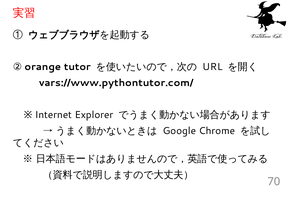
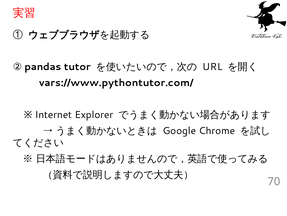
orange: orange -> pandas
